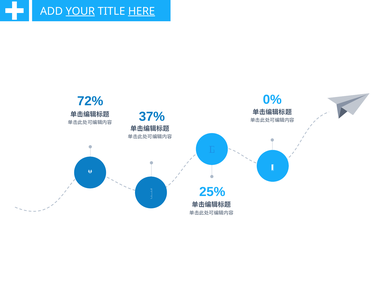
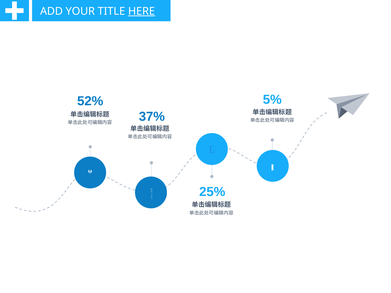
YOUR underline: present -> none
0%: 0% -> 5%
72%: 72% -> 52%
